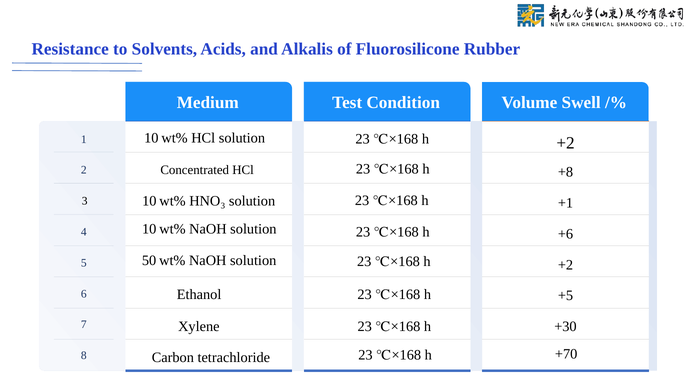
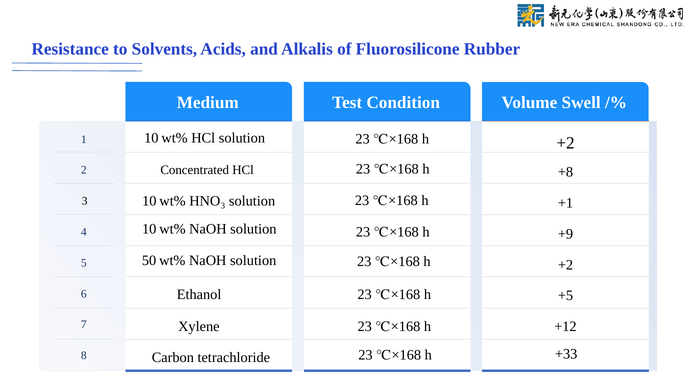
+6: +6 -> +9
+30: +30 -> +12
+70: +70 -> +33
